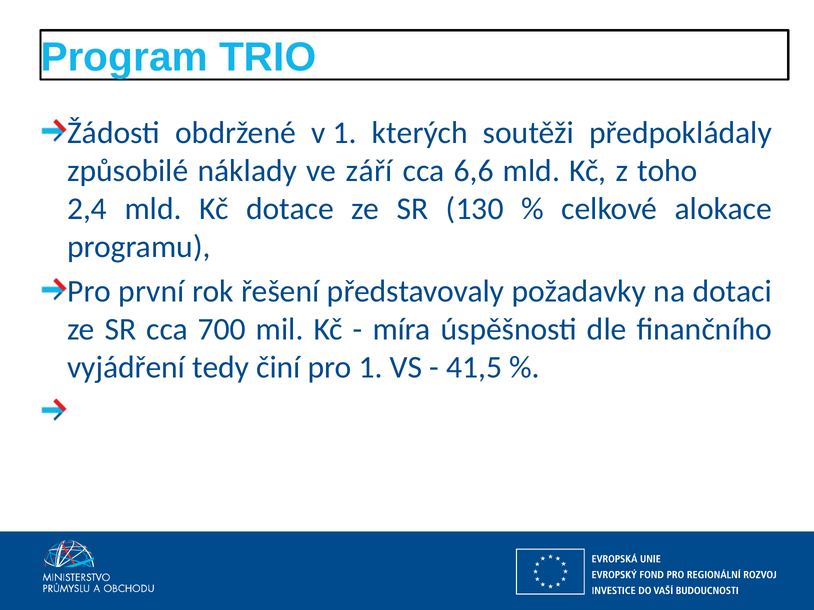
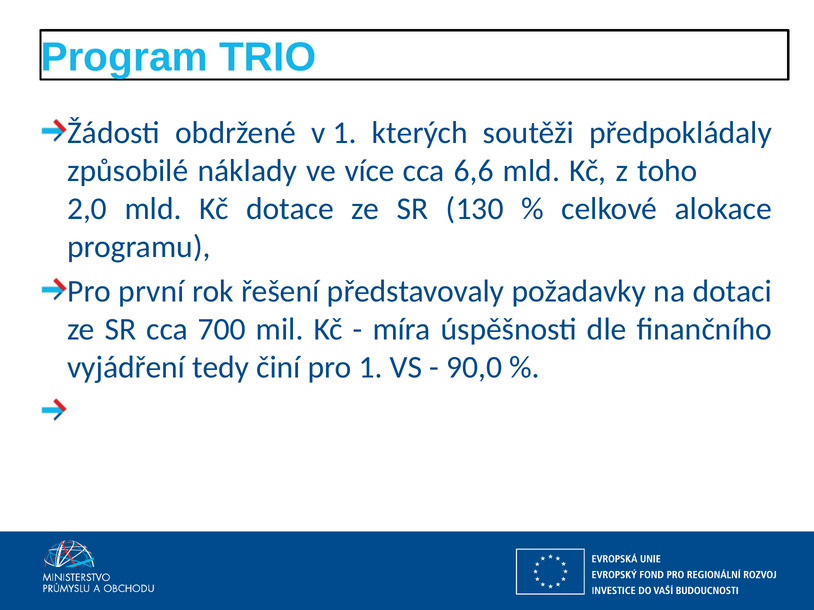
září: září -> více
2,4: 2,4 -> 2,0
41,5: 41,5 -> 90,0
